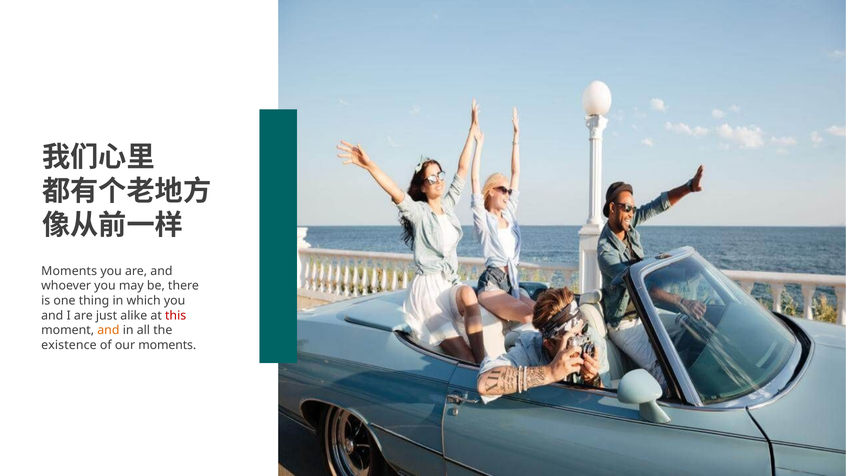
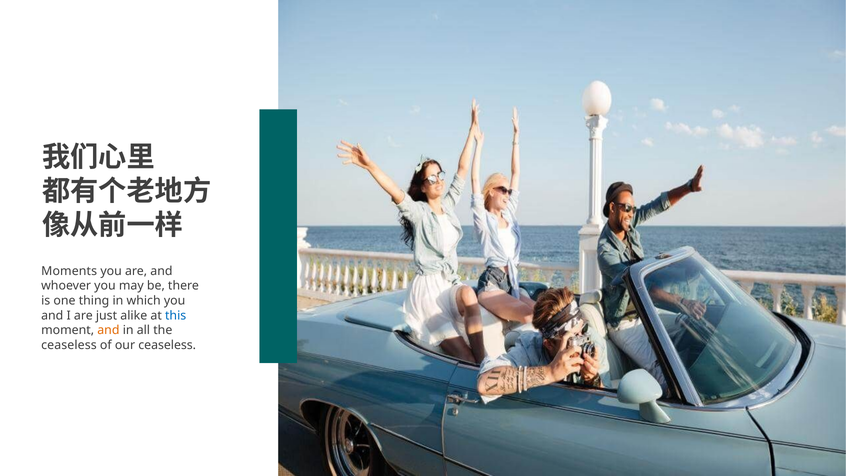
this colour: red -> blue
existence at (69, 345): existence -> ceaseless
our moments: moments -> ceaseless
